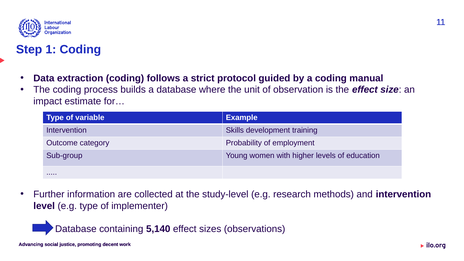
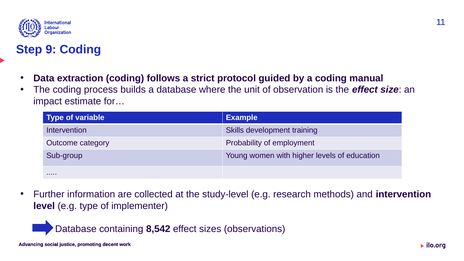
1: 1 -> 9
5,140: 5,140 -> 8,542
